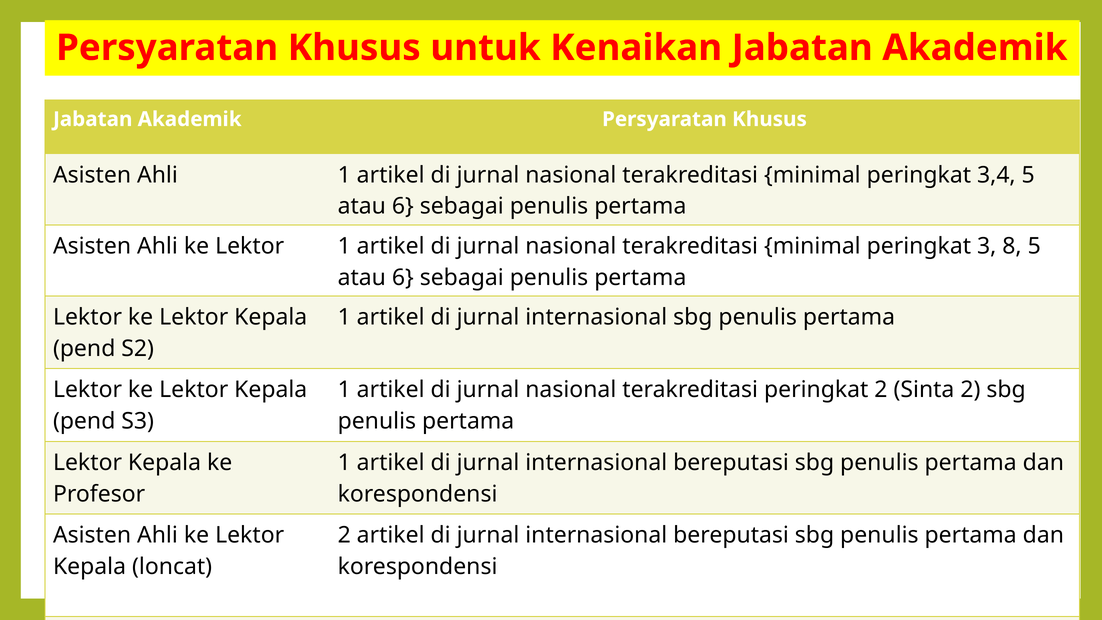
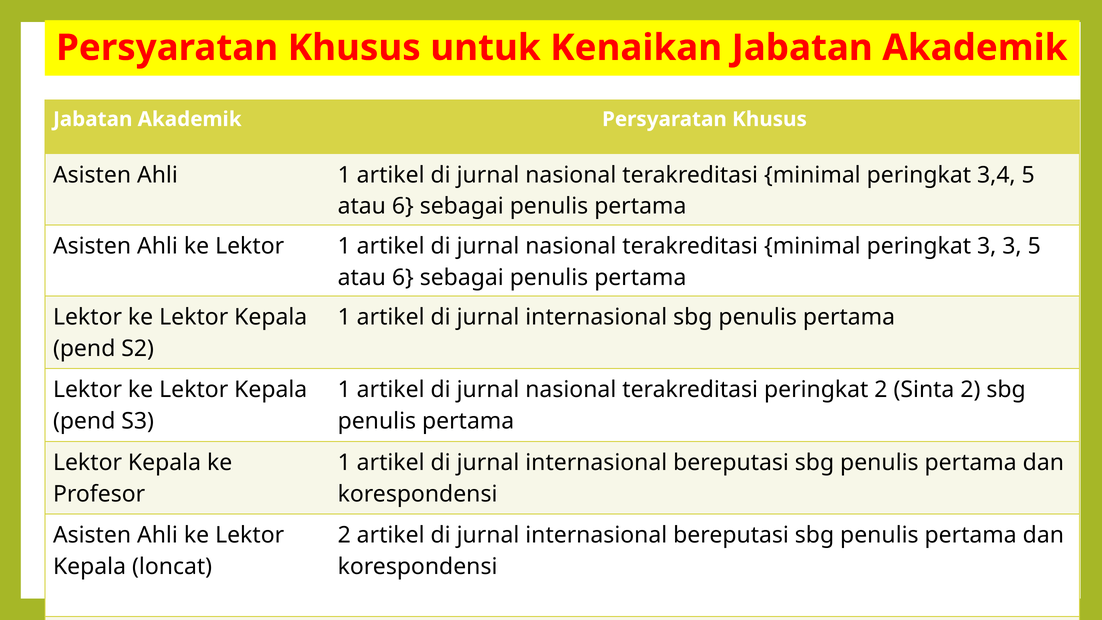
3 8: 8 -> 3
